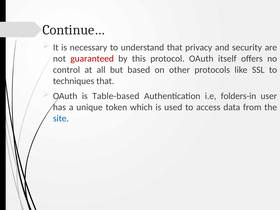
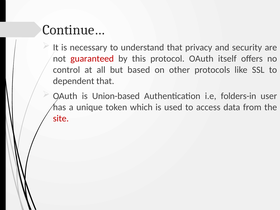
techniques: techniques -> dependent
Table-based: Table-based -> Union-based
site colour: blue -> red
